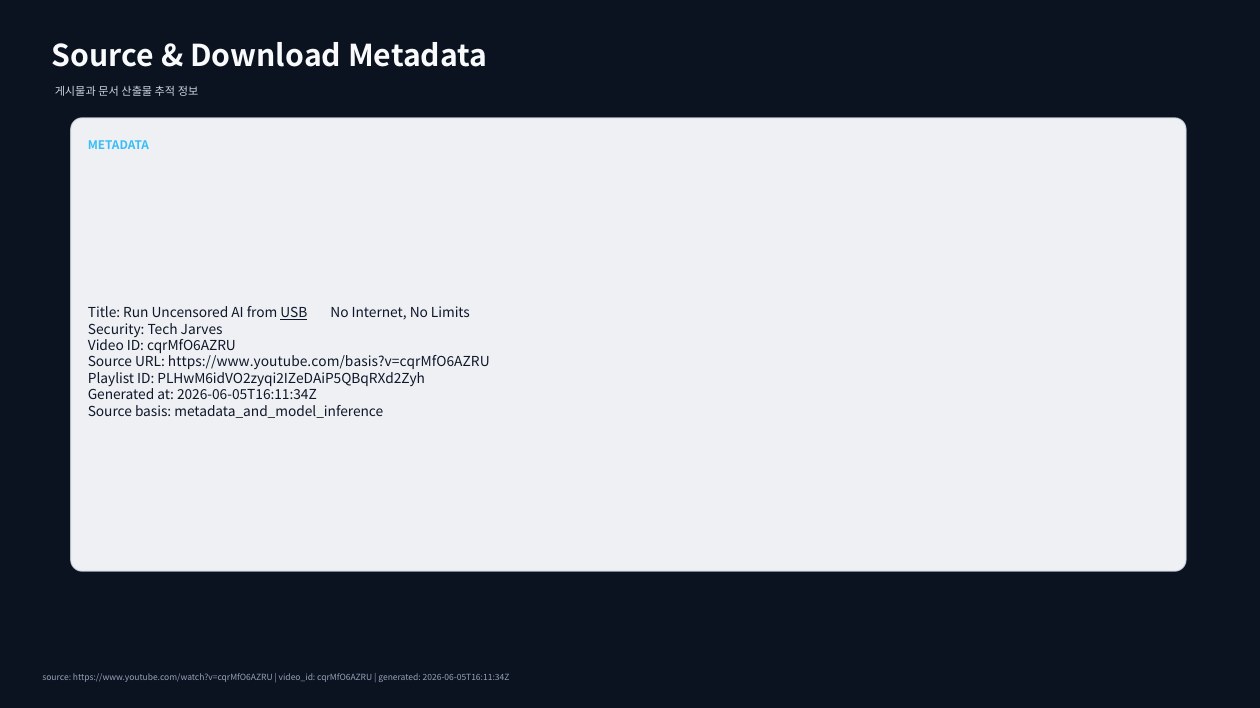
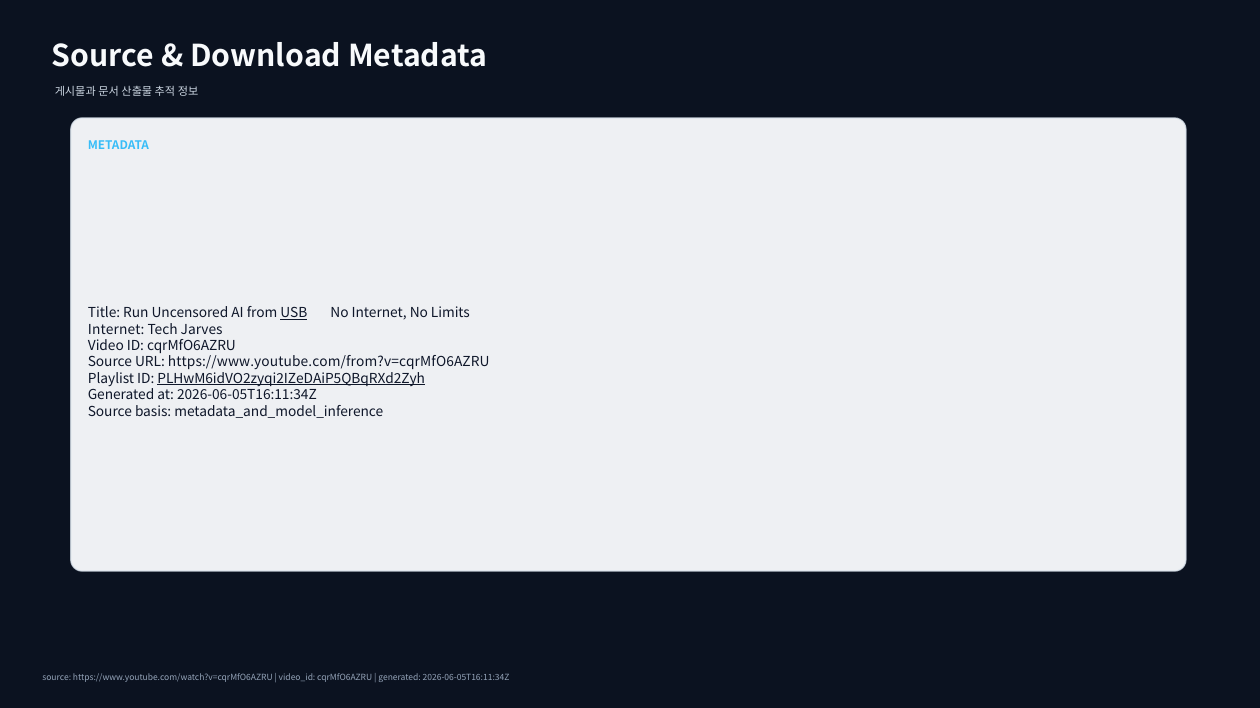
Security at (116, 330): Security -> Internet
https://www.youtube.com/basis?v=cqrMfO6AZRU: https://www.youtube.com/basis?v=cqrMfO6AZRU -> https://www.youtube.com/from?v=cqrMfO6AZRU
PLHwM6idVO2zyqi2IZeDAiP5QBqRXd2Zyh underline: none -> present
